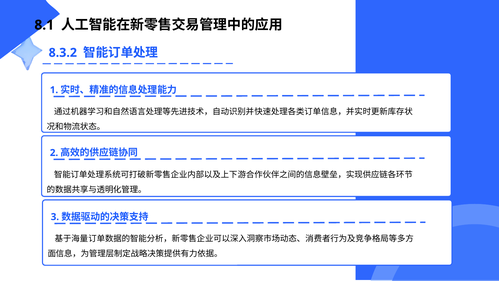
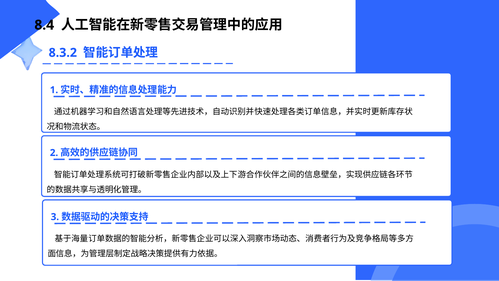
8.1: 8.1 -> 8.4
